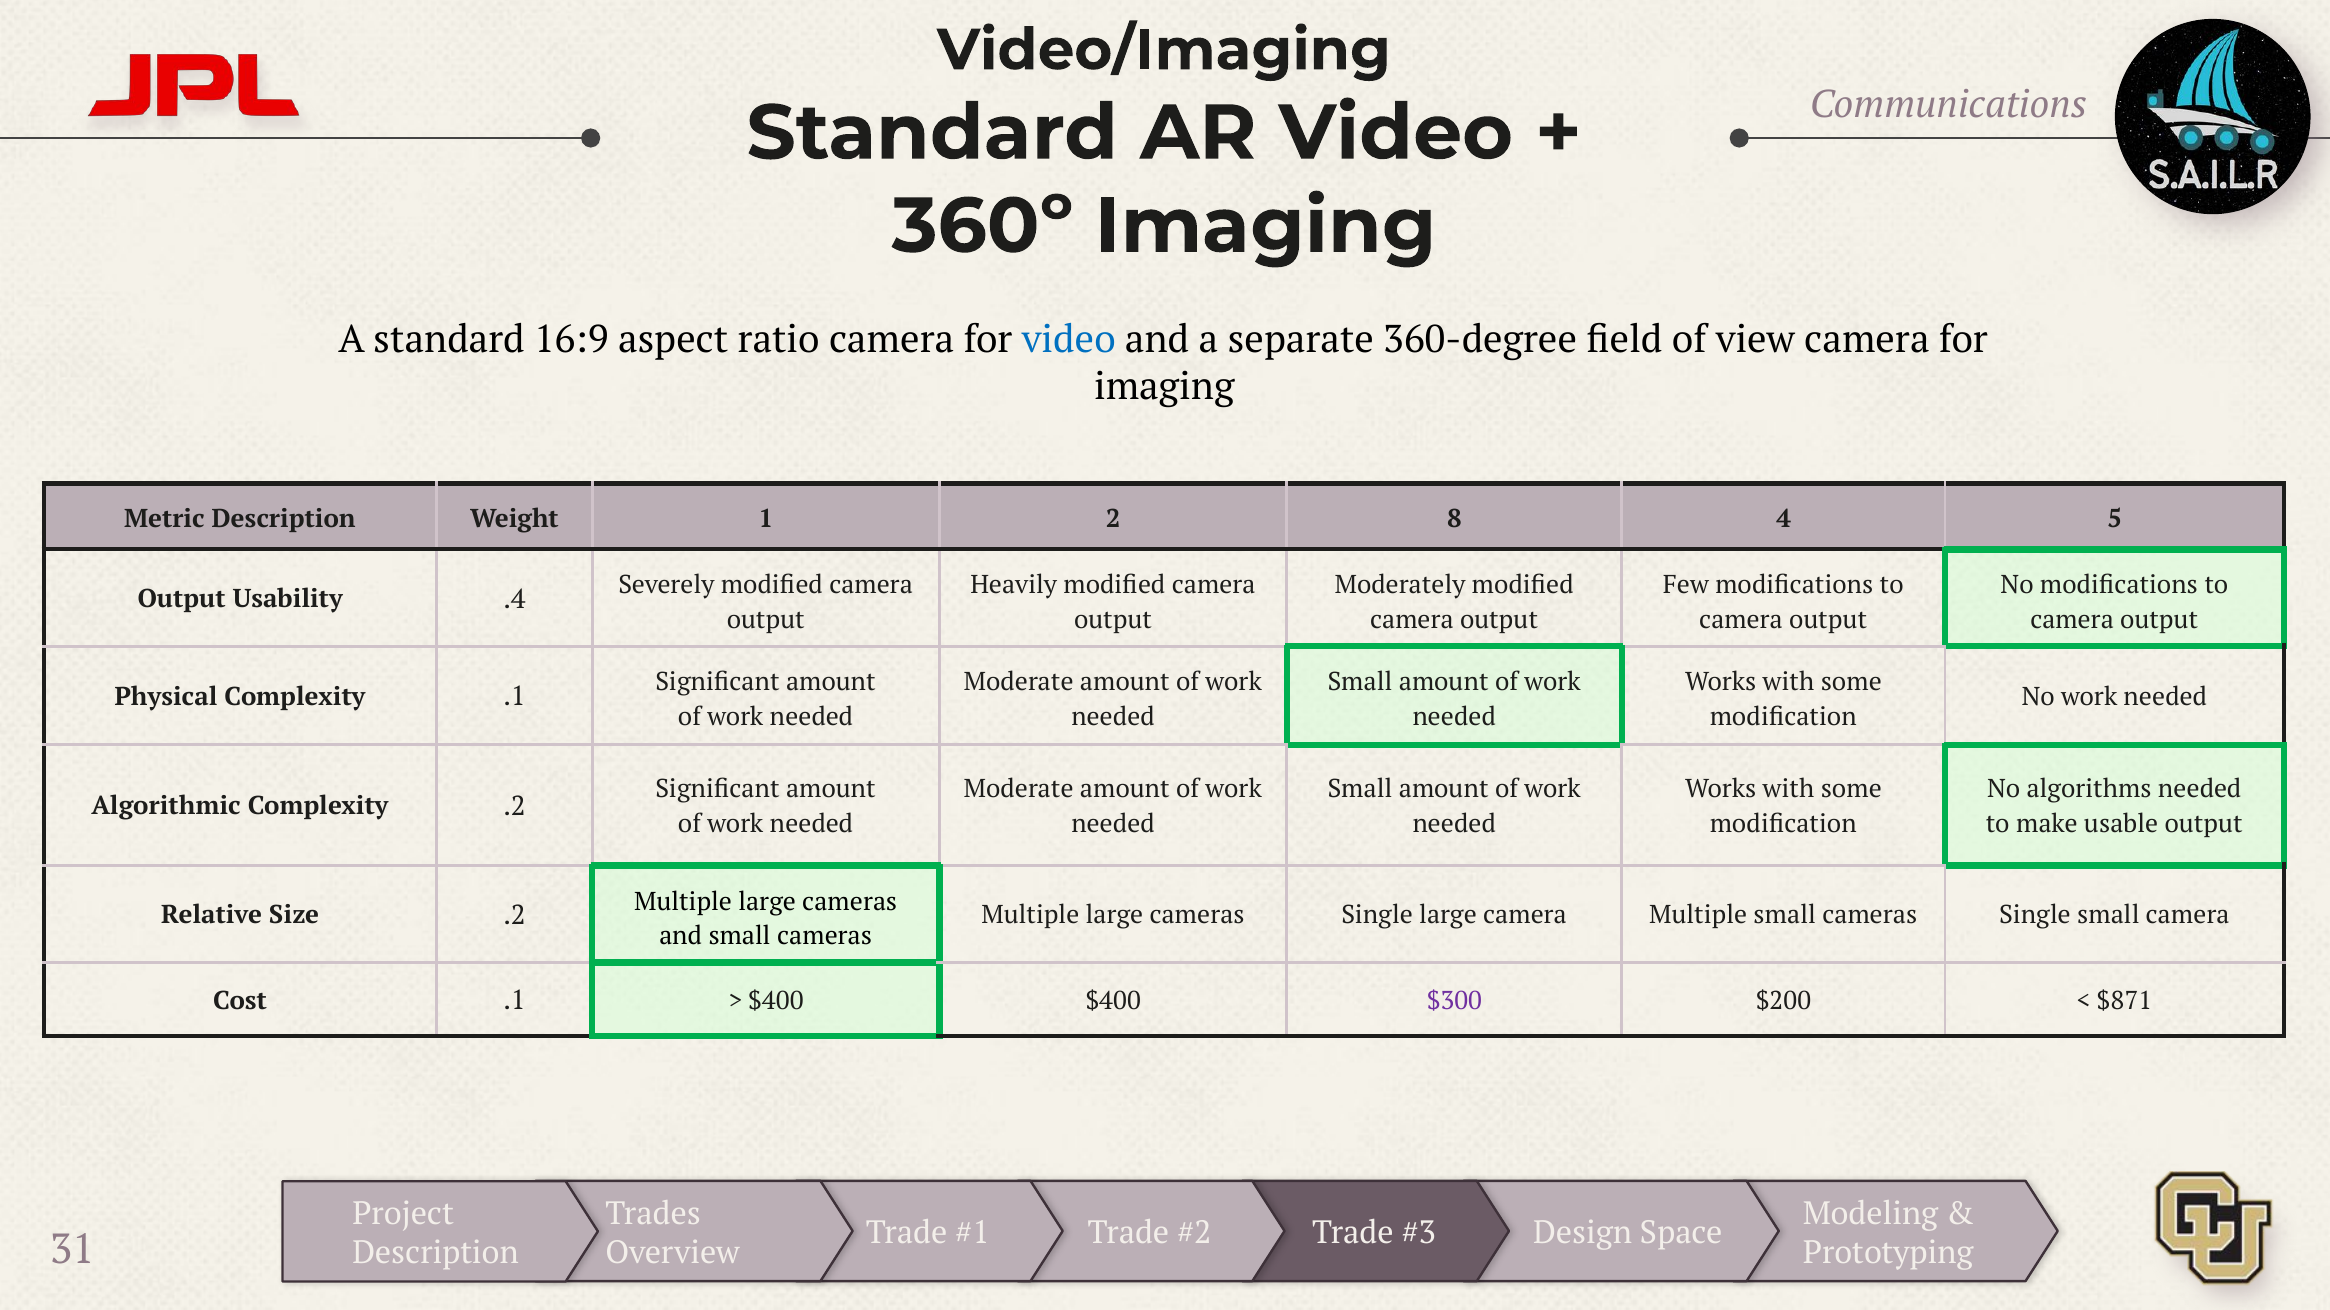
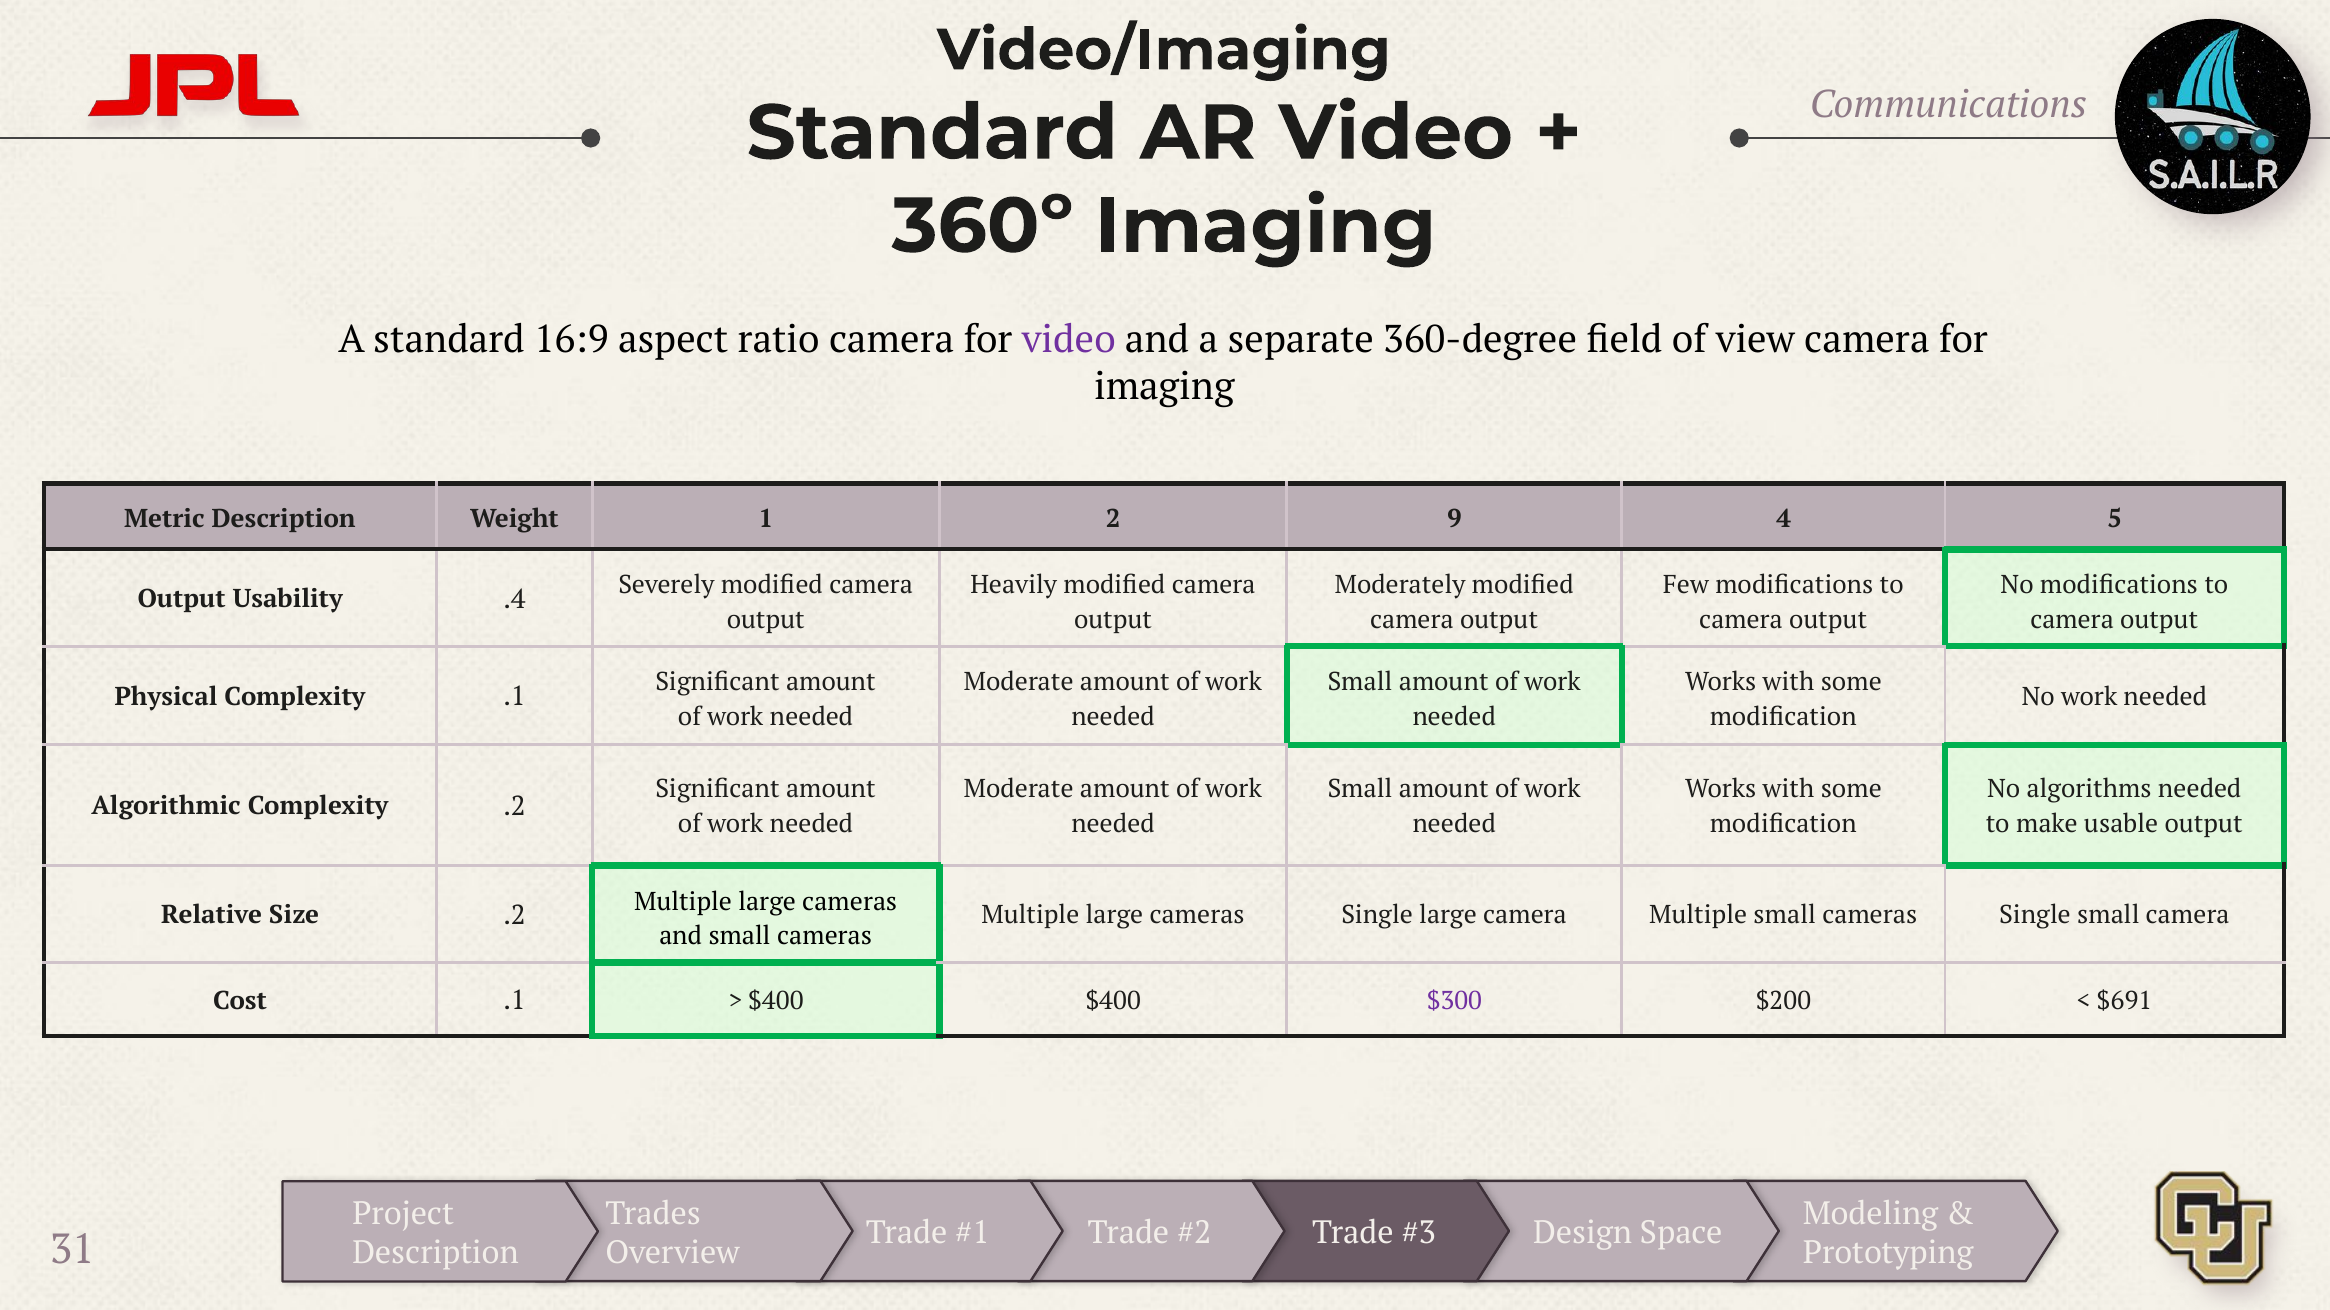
video at (1069, 340) colour: blue -> purple
8: 8 -> 9
$871: $871 -> $691
